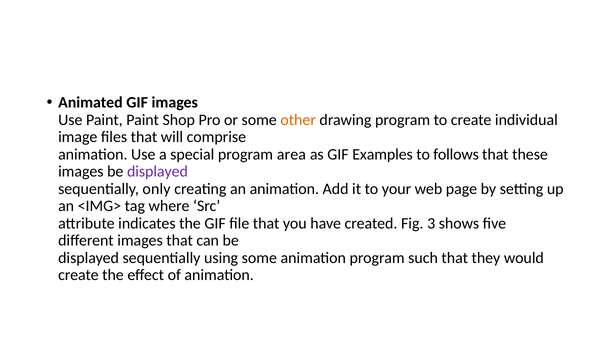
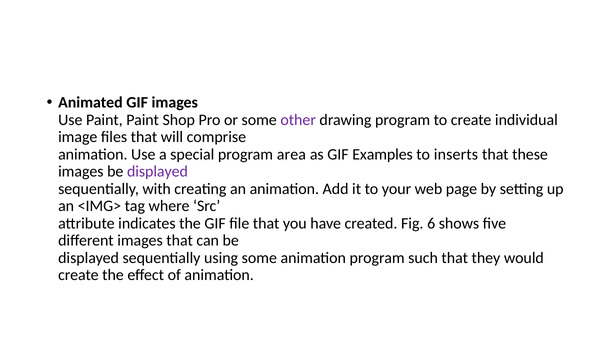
other colour: orange -> purple
follows: follows -> inserts
only: only -> with
3: 3 -> 6
